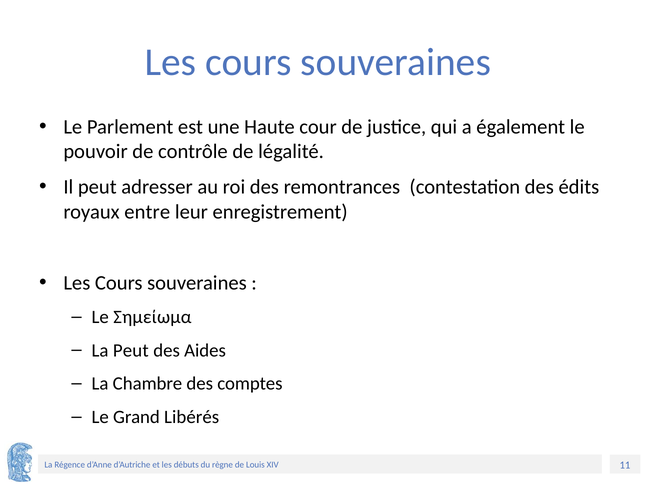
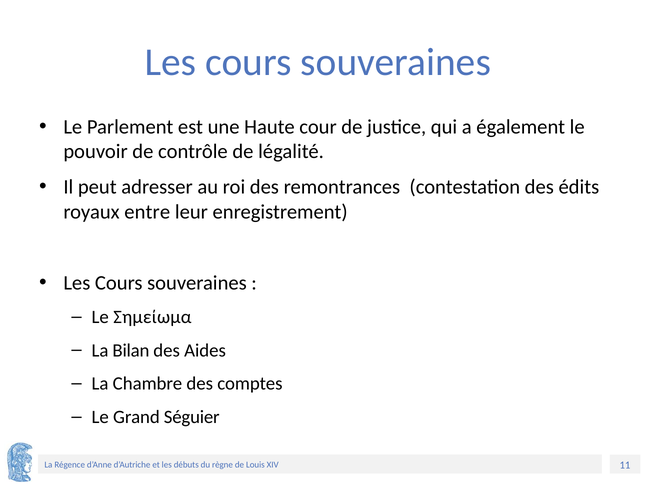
La Peut: Peut -> Bilan
Libérés: Libérés -> Séguier
